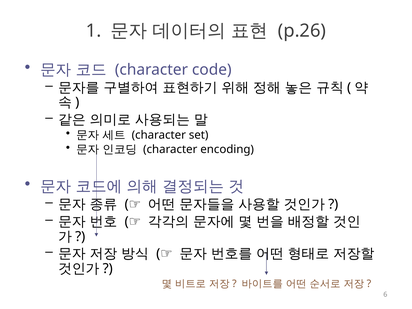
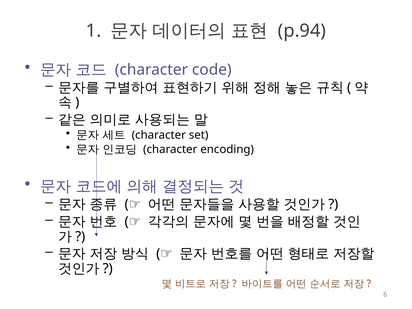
p.26: p.26 -> p.94
